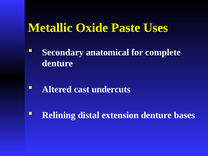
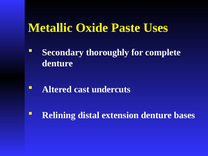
anatomical: anatomical -> thoroughly
